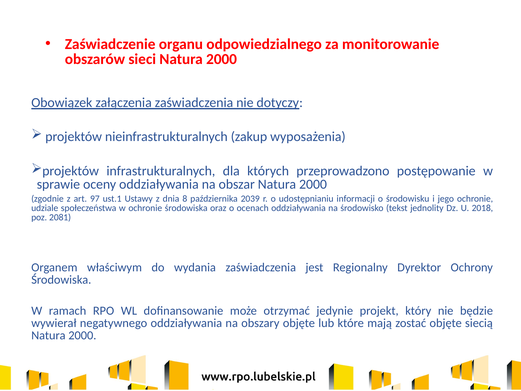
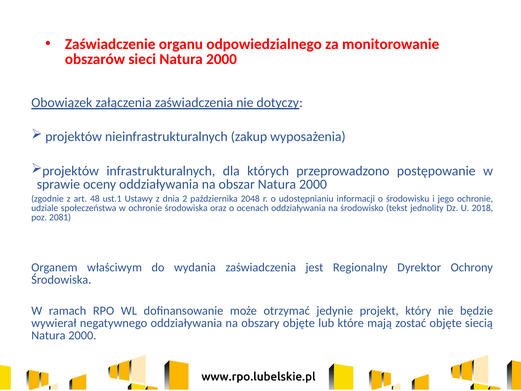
97: 97 -> 48
8: 8 -> 2
2039: 2039 -> 2048
